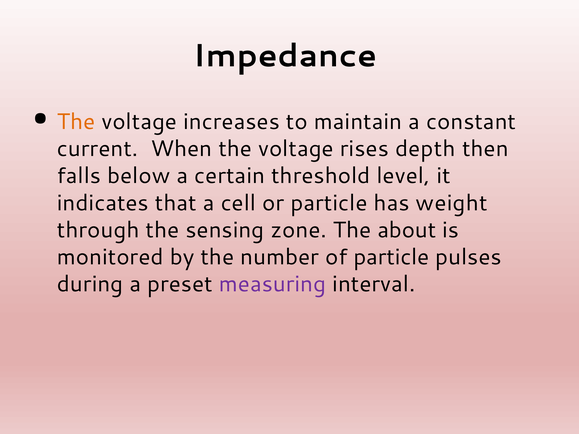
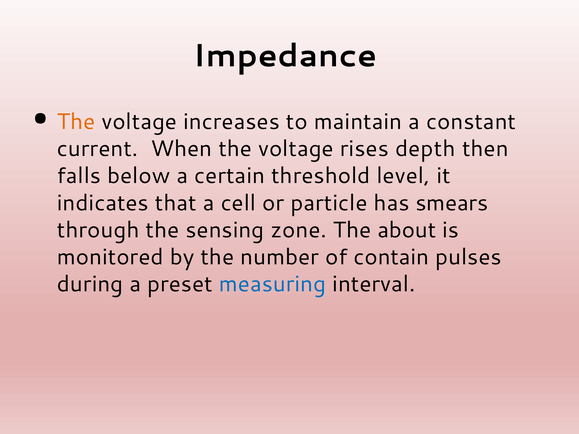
weight: weight -> smears
of particle: particle -> contain
measuring colour: purple -> blue
